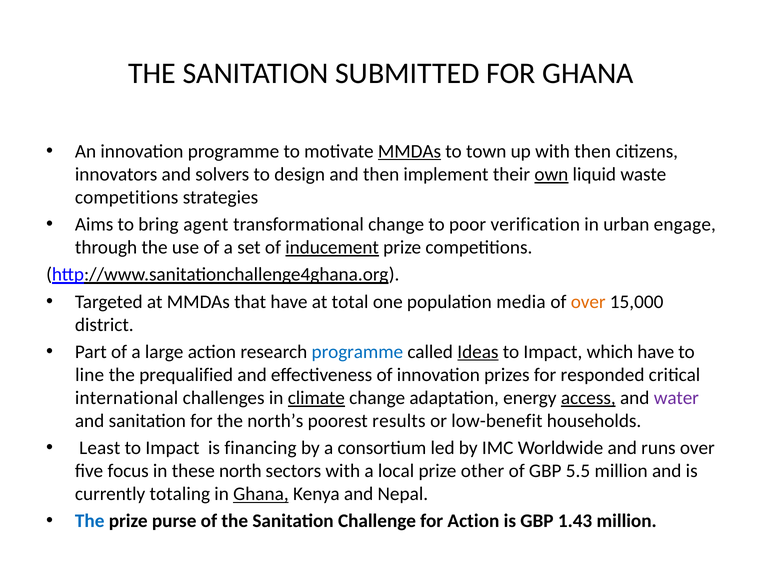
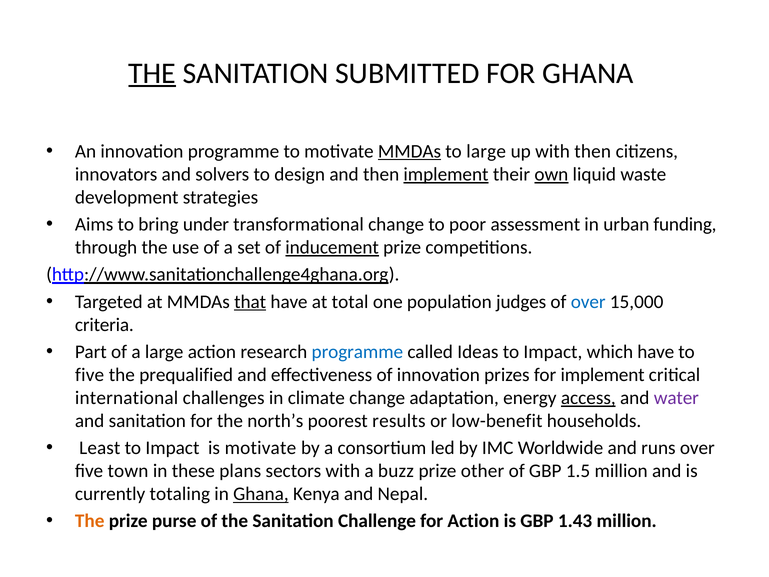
THE at (152, 73) underline: none -> present
to town: town -> large
implement at (446, 174) underline: none -> present
competitions at (127, 197): competitions -> development
agent: agent -> under
verification: verification -> assessment
engage: engage -> funding
that underline: none -> present
media: media -> judges
over at (588, 302) colour: orange -> blue
district: district -> criteria
Ideas underline: present -> none
line at (90, 375): line -> five
for responded: responded -> implement
climate underline: present -> none
is financing: financing -> motivate
focus: focus -> town
north: north -> plans
local: local -> buzz
5.5: 5.5 -> 1.5
The at (90, 521) colour: blue -> orange
